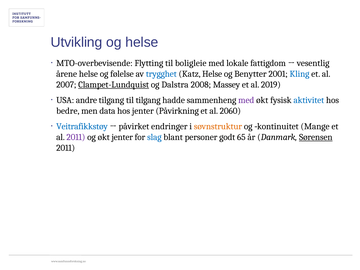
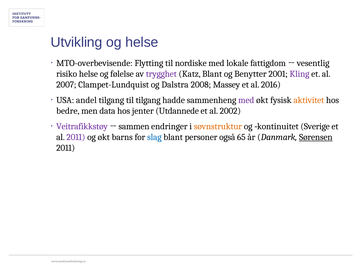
boligleie: boligleie -> nordiske
årene: årene -> risiko
trygghet colour: blue -> purple
Katz Helse: Helse -> Blant
Kling colour: blue -> purple
Clampet-Lundquist underline: present -> none
2019: 2019 -> 2016
andre: andre -> andel
aktivitet colour: blue -> orange
Påvirkning: Påvirkning -> Utdannede
2060: 2060 -> 2002
Veitrafikkstøy colour: blue -> purple
påvirket: påvirket -> sammen
Mange: Mange -> Sverige
økt jenter: jenter -> barns
godt: godt -> også
